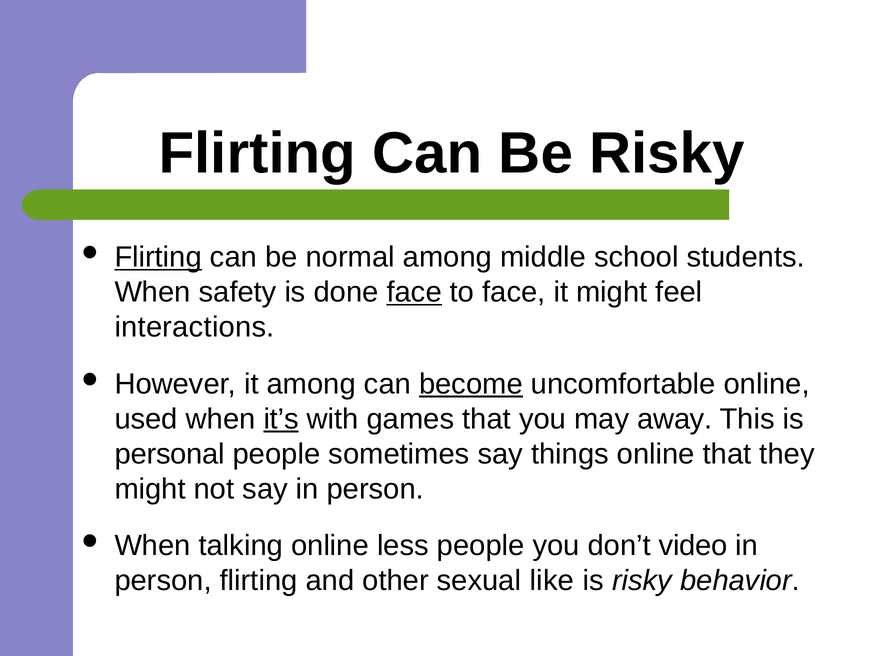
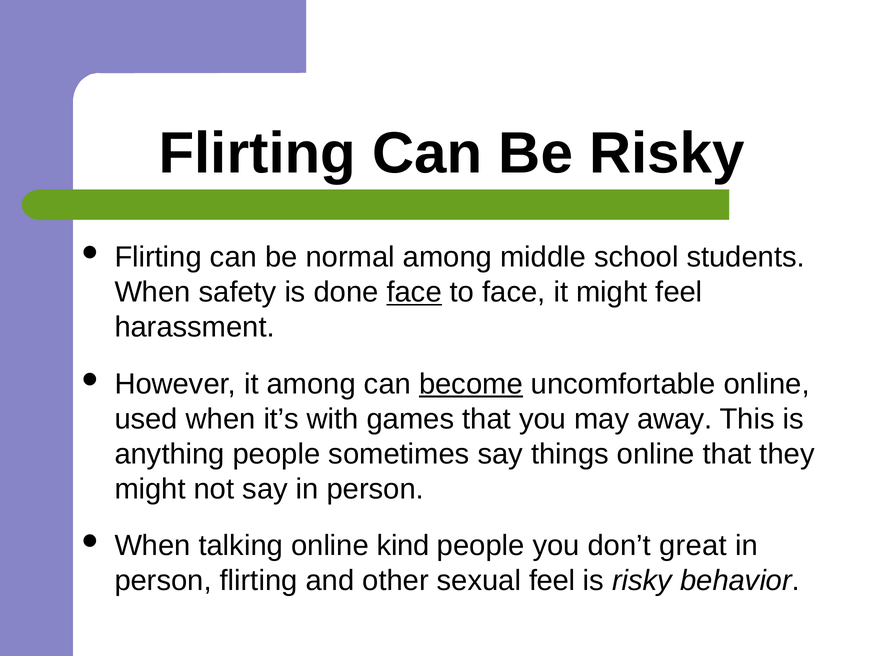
Flirting at (158, 257) underline: present -> none
interactions: interactions -> harassment
it’s underline: present -> none
personal: personal -> anything
less: less -> kind
video: video -> great
sexual like: like -> feel
